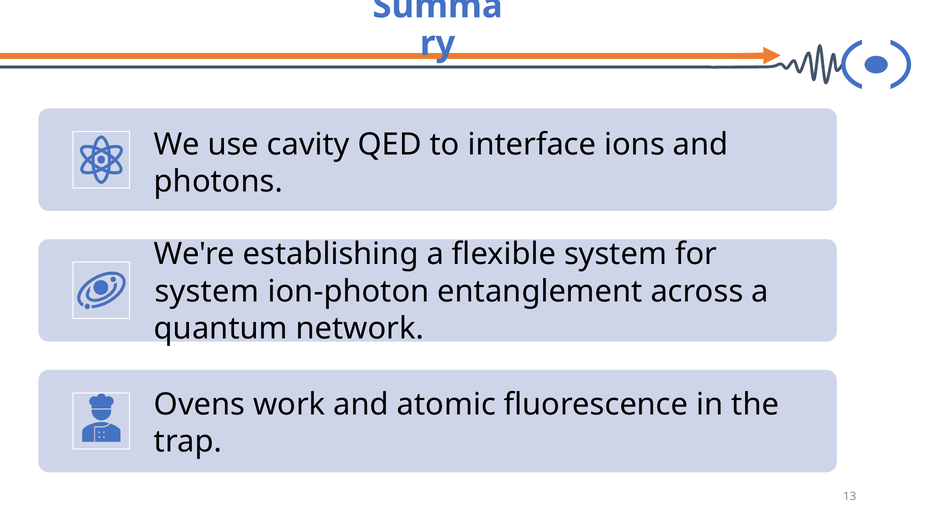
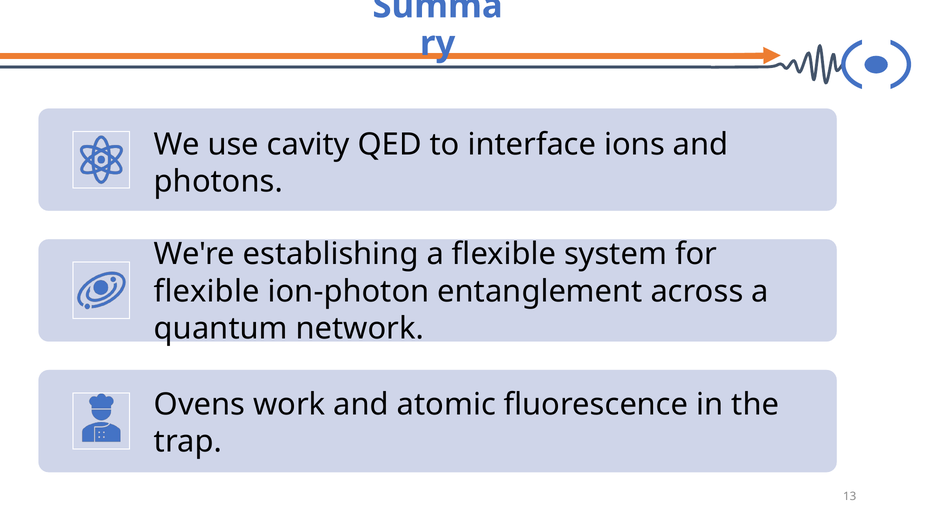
system at (207, 292): system -> flexible
